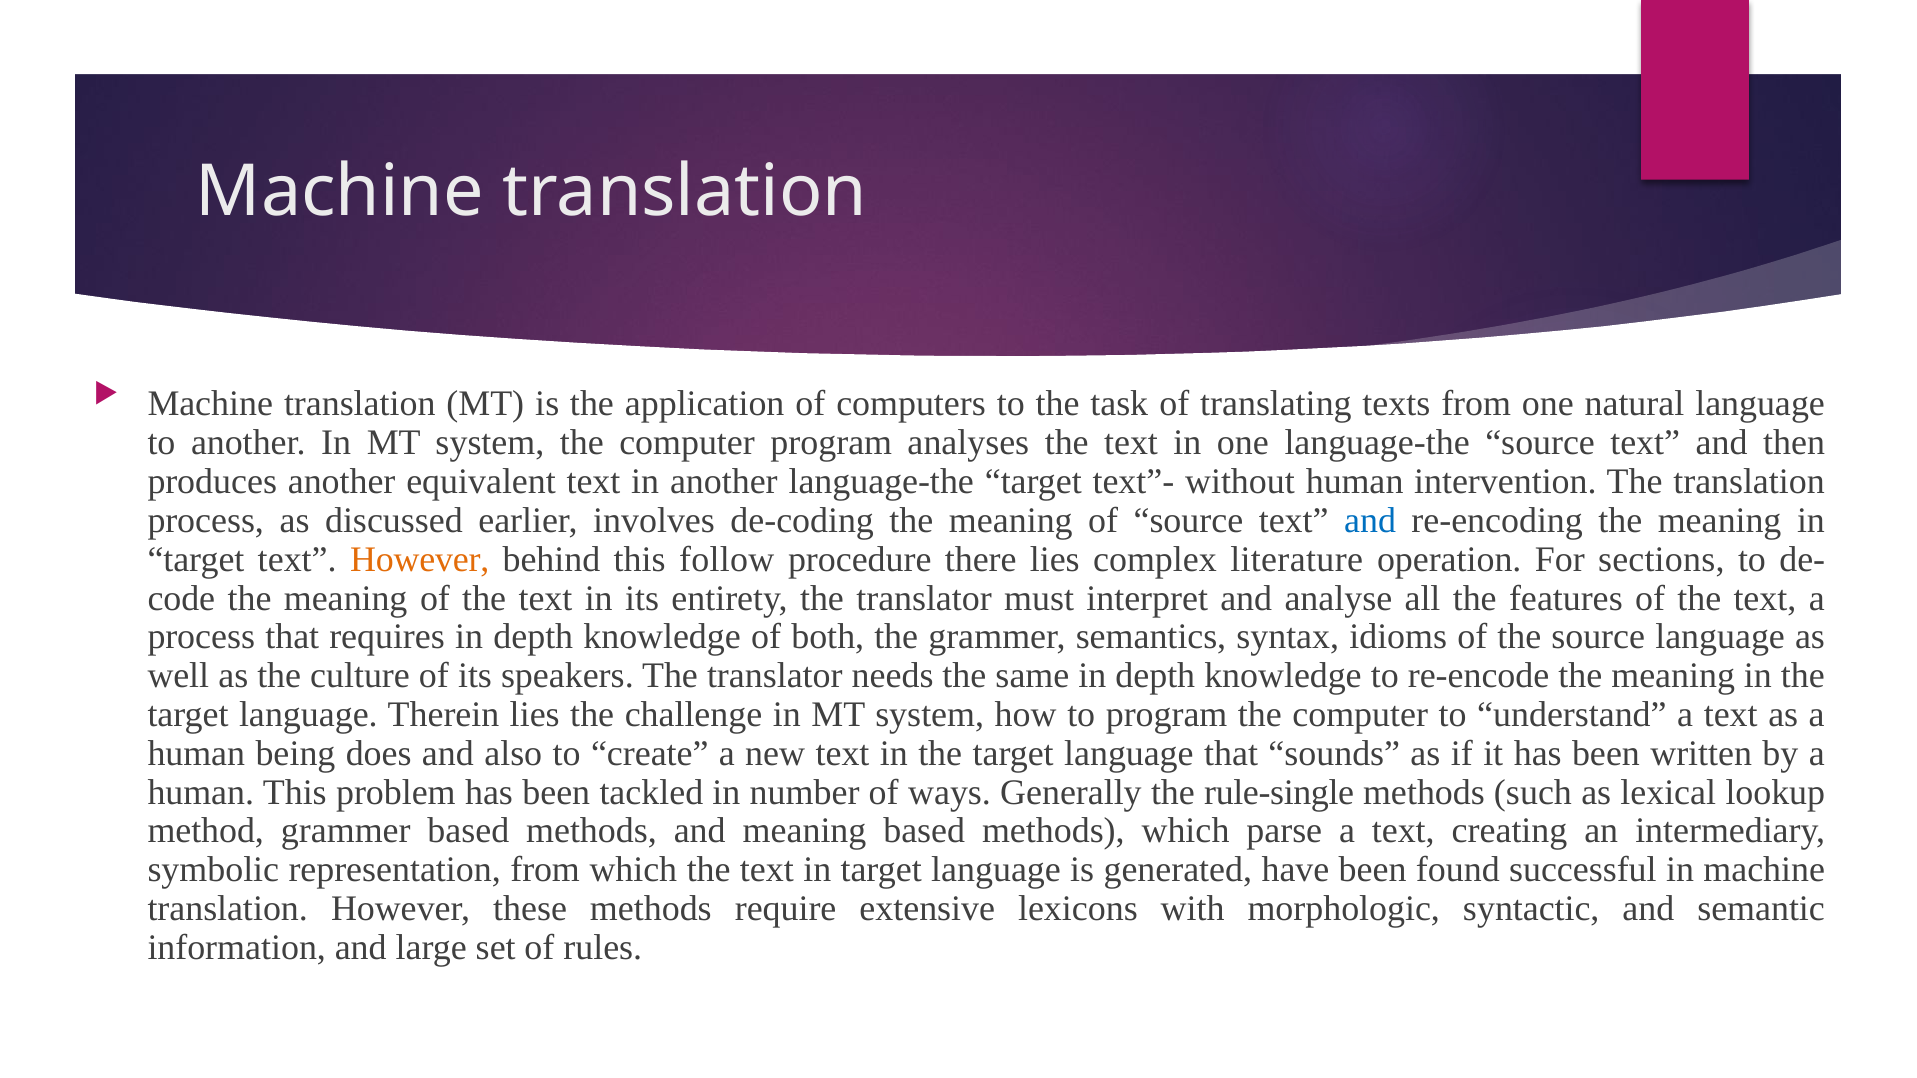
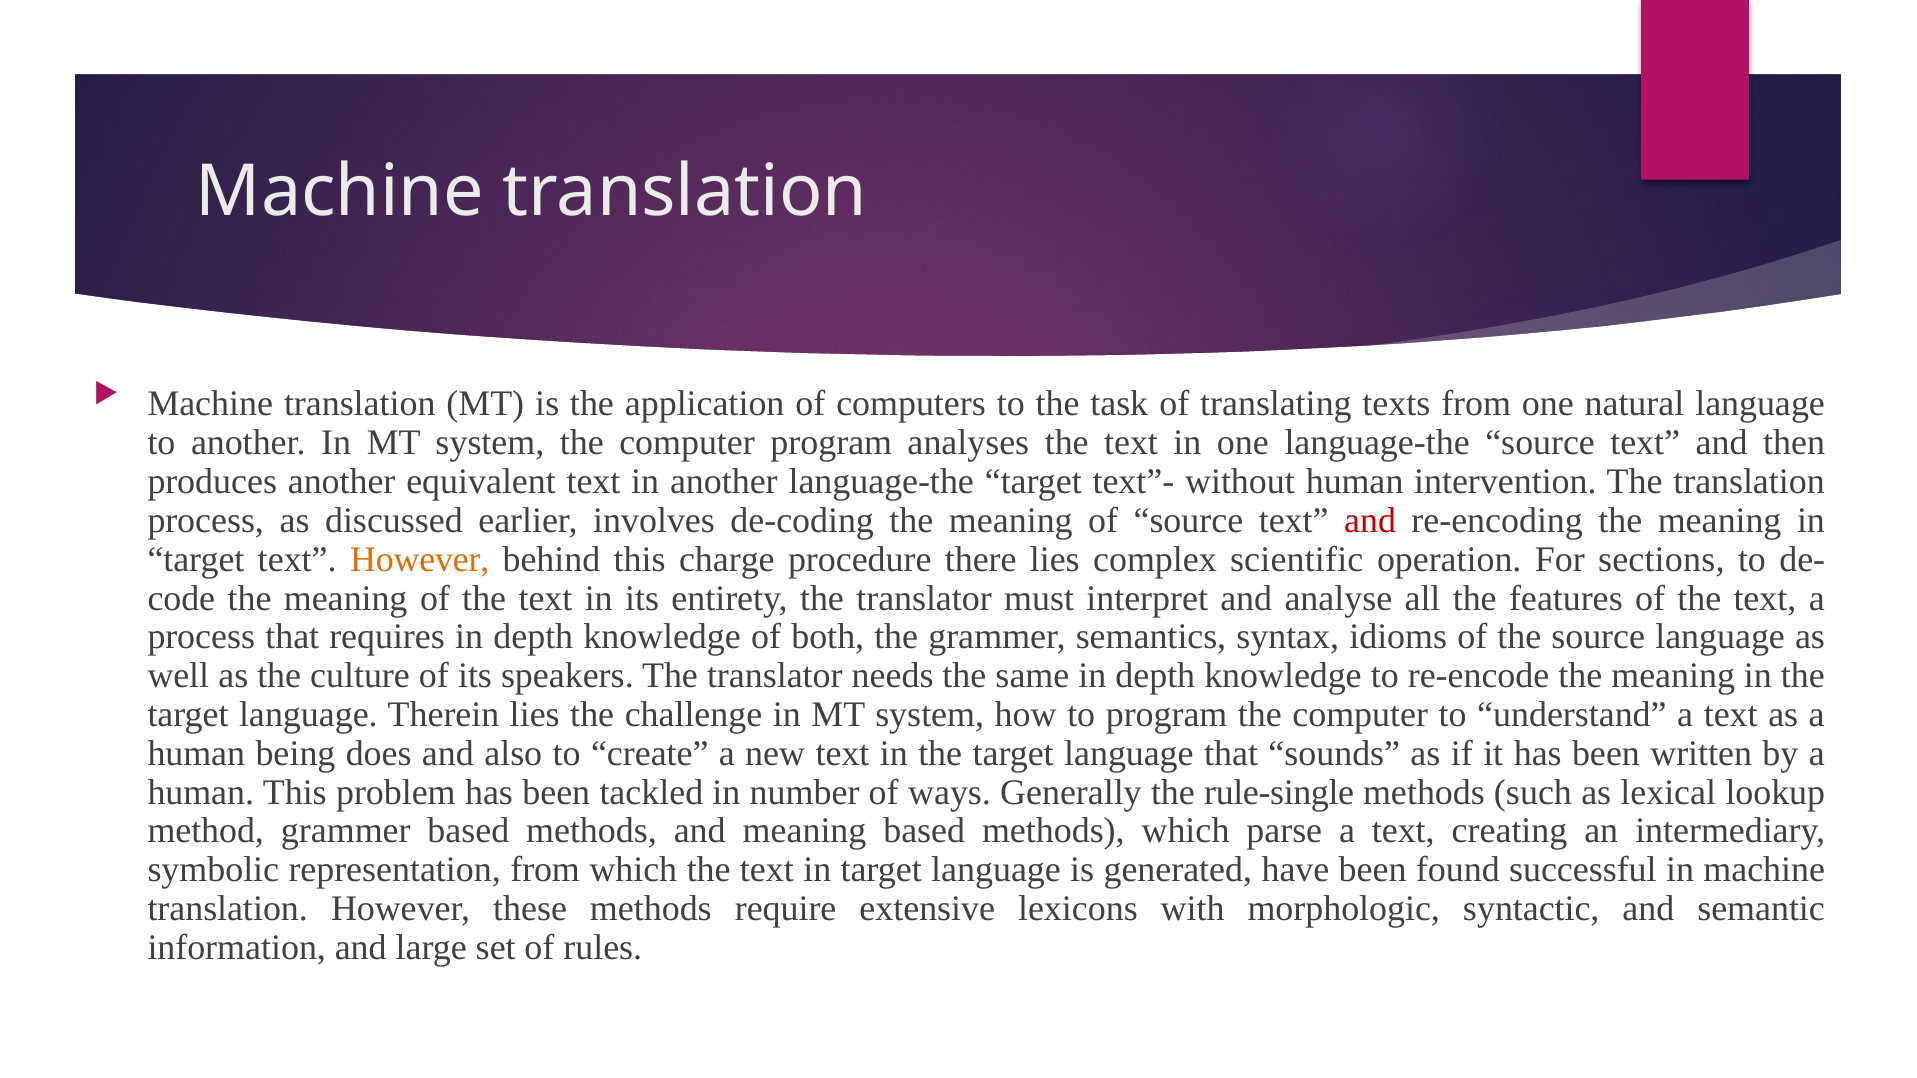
and at (1370, 521) colour: blue -> red
follow: follow -> charge
literature: literature -> scientific
